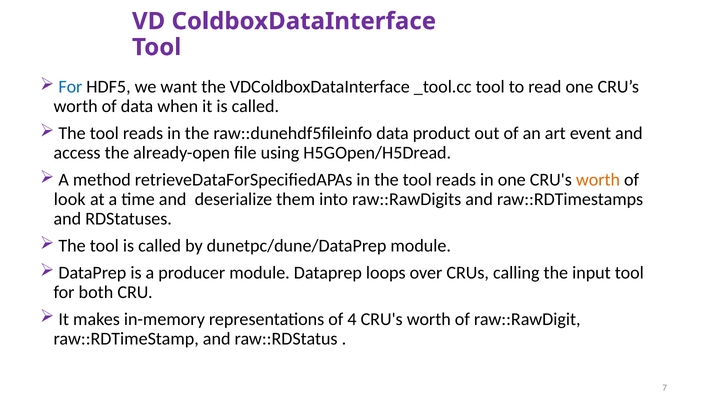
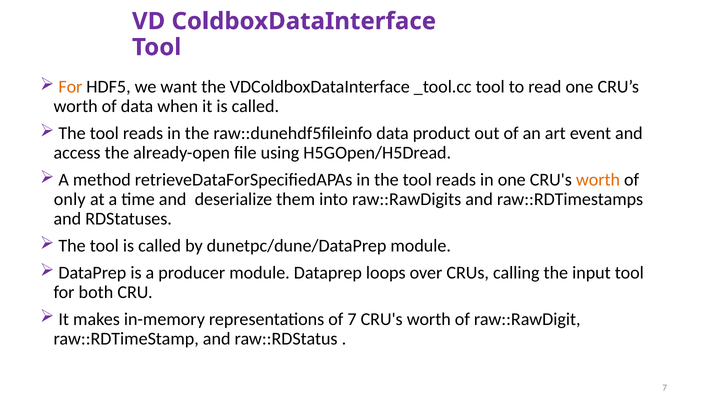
For at (70, 87) colour: blue -> orange
look: look -> only
of 4: 4 -> 7
